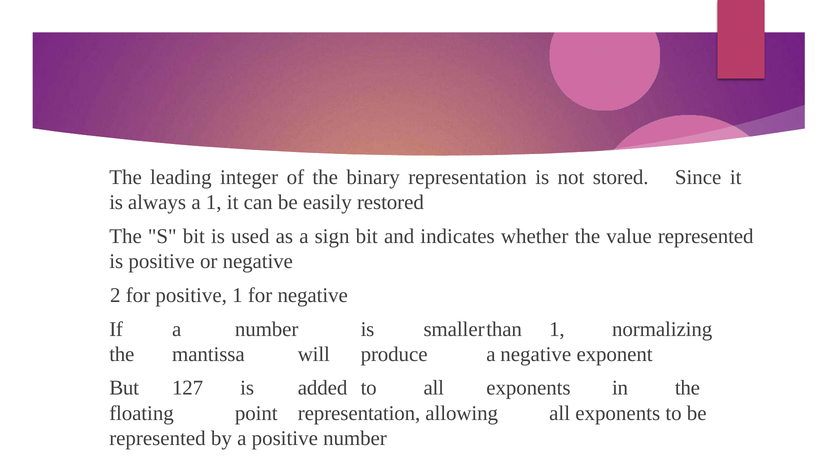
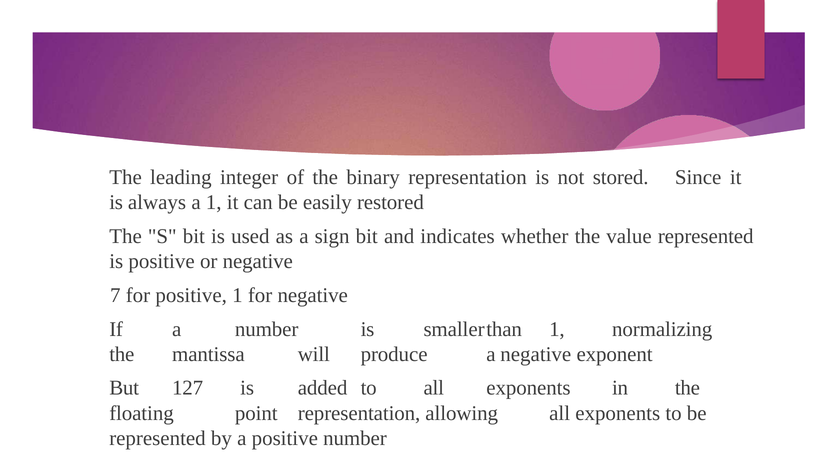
2: 2 -> 7
